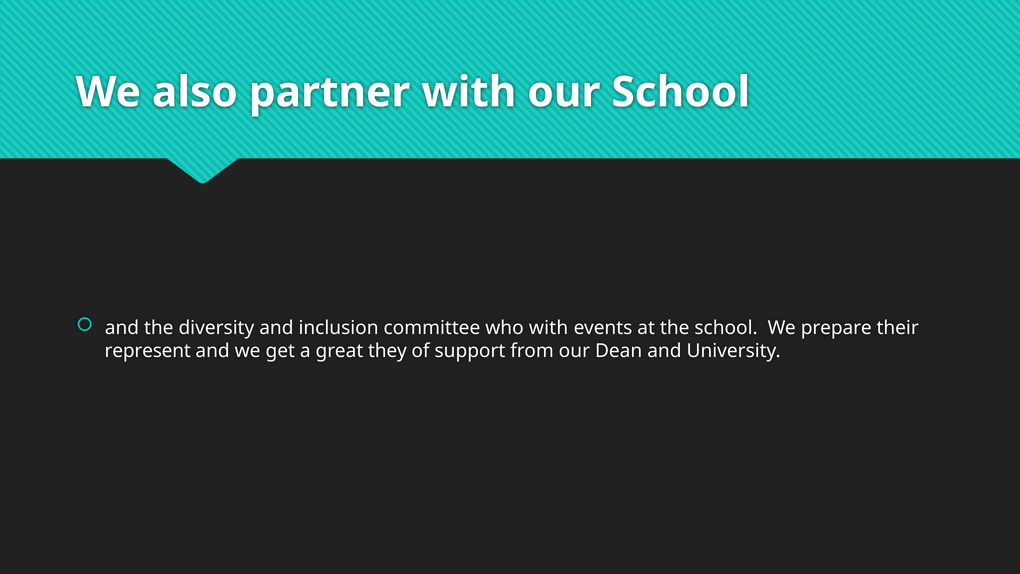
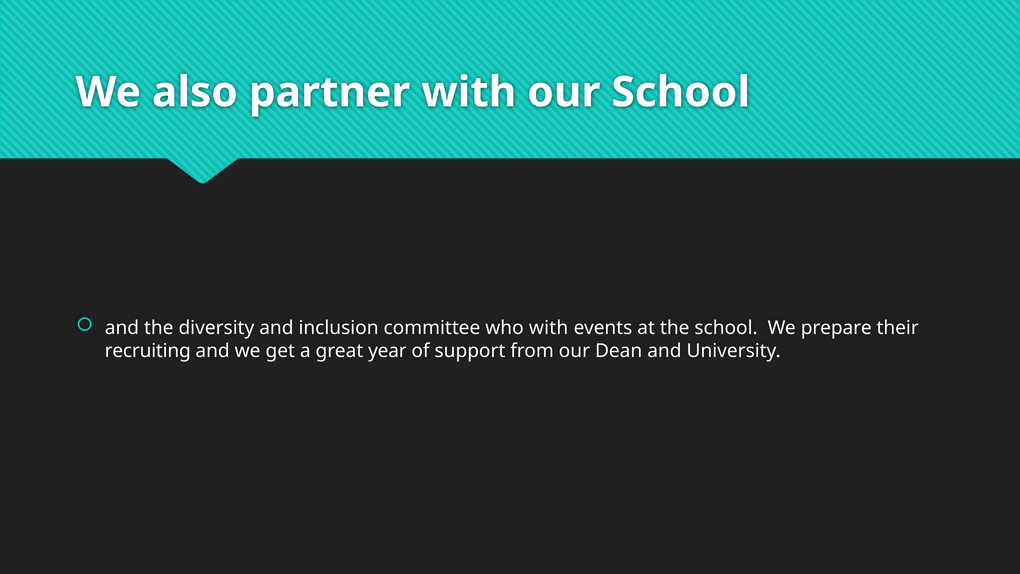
represent: represent -> recruiting
they: they -> year
